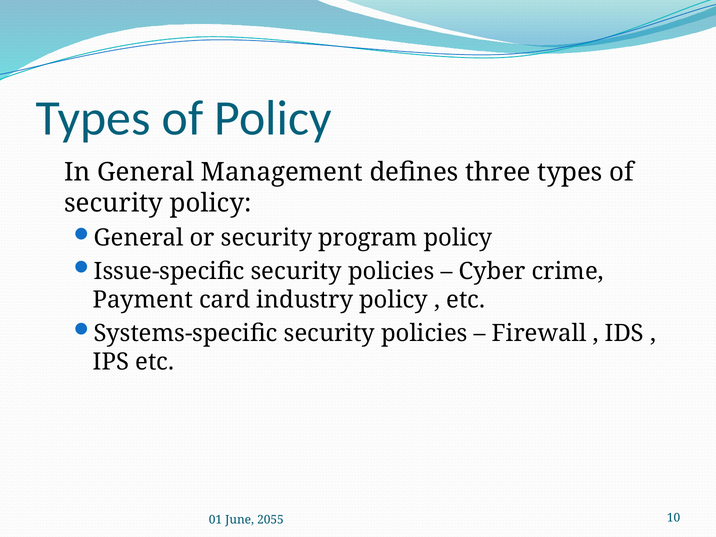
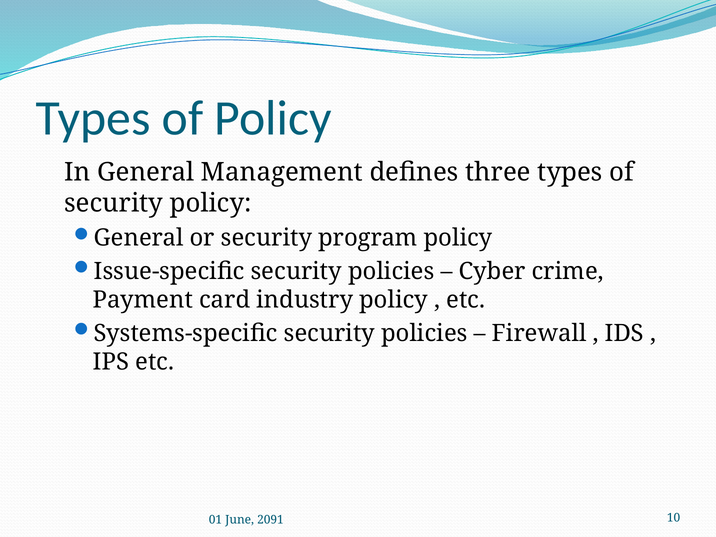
2055: 2055 -> 2091
